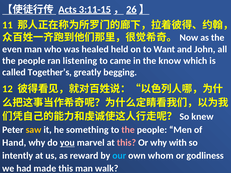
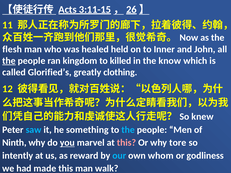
even: even -> flesh
Want: Want -> Inner
the at (9, 61) underline: none -> present
listening: listening -> kingdom
came: came -> killed
Together’s: Together’s -> Glorified’s
begging: begging -> clothing
saw colour: yellow -> light blue
the at (128, 130) colour: pink -> light blue
Hand: Hand -> Ninth
with: with -> tore
